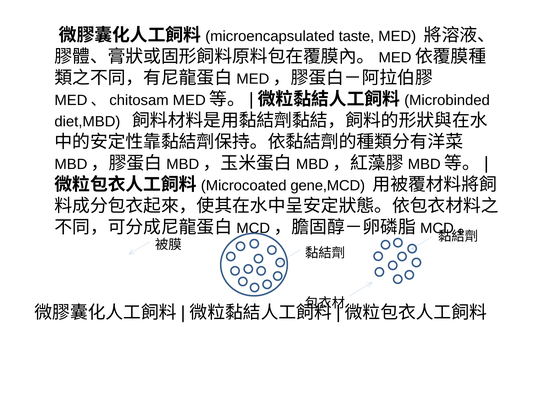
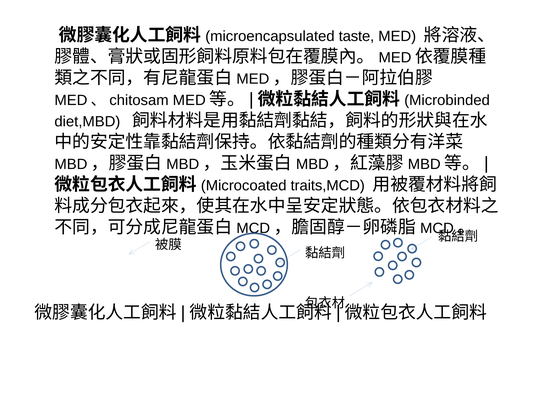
gene,MCD: gene,MCD -> traits,MCD
